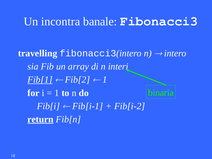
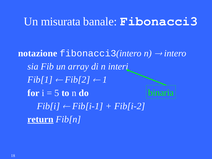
incontra: incontra -> misurata
travelling: travelling -> notazione
Fib[1 underline: present -> none
1 at (57, 93): 1 -> 5
